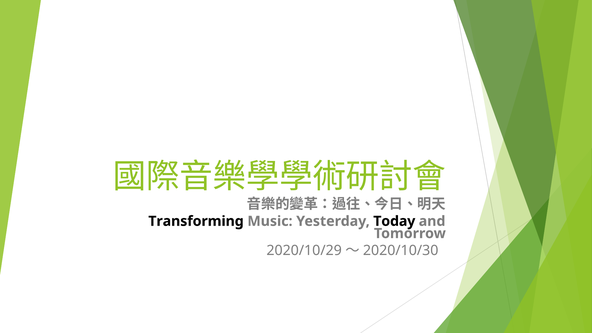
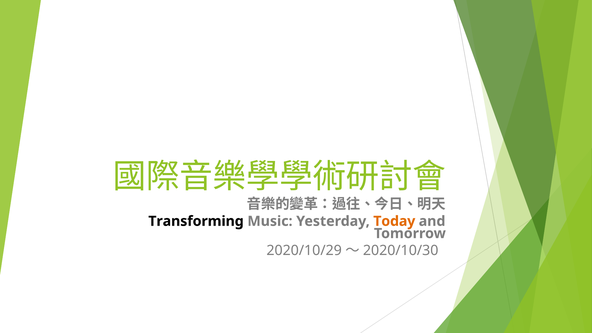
Today colour: black -> orange
